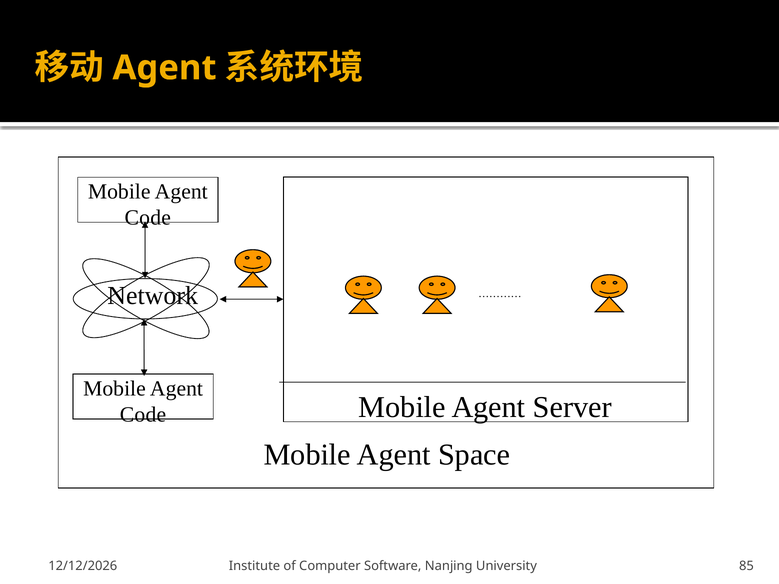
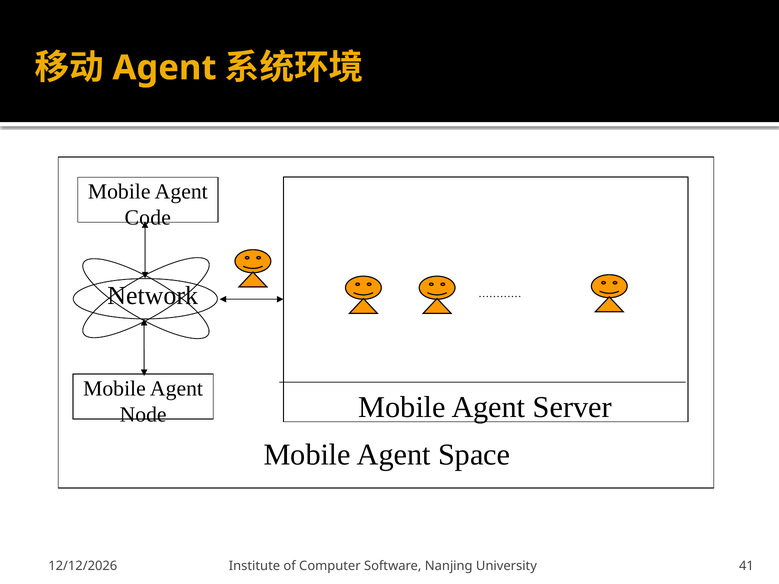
Code at (143, 415): Code -> Node
85: 85 -> 41
